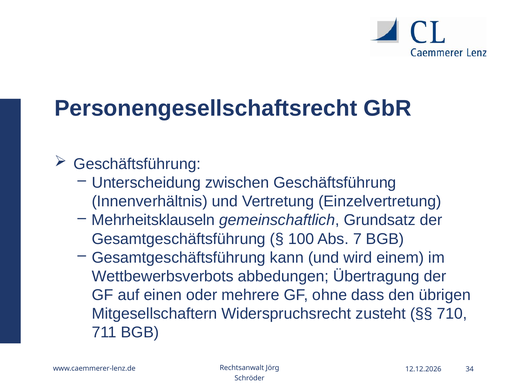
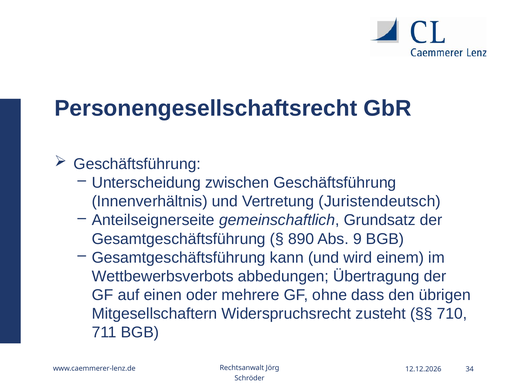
Einzelvertretung: Einzelvertretung -> Juristendeutsch
Mehrheitsklauseln: Mehrheitsklauseln -> Anteilseignerseite
100: 100 -> 890
7: 7 -> 9
